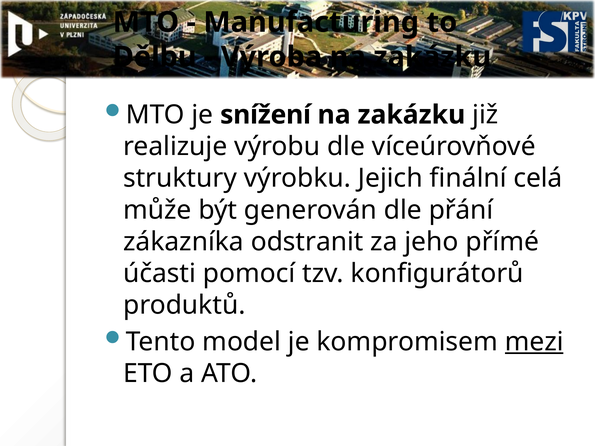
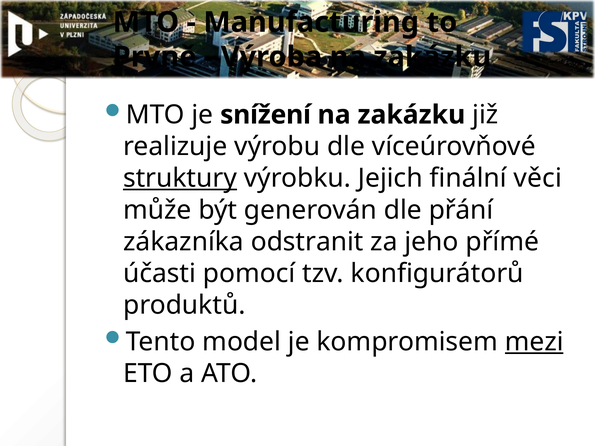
Dělbu: Dělbu -> Prvně
struktury underline: none -> present
celá: celá -> věci
